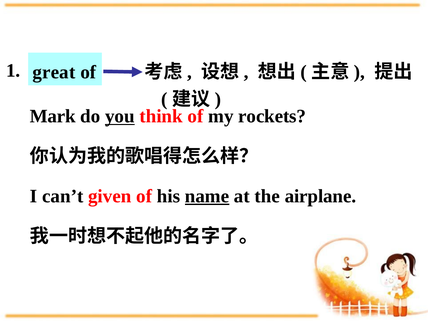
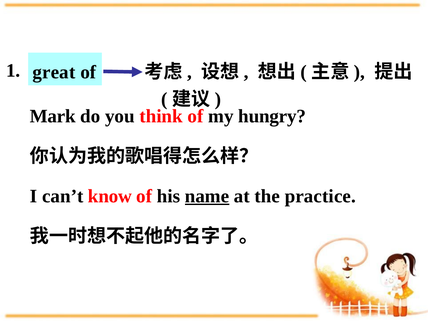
you underline: present -> none
rockets: rockets -> hungry
given: given -> know
airplane: airplane -> practice
